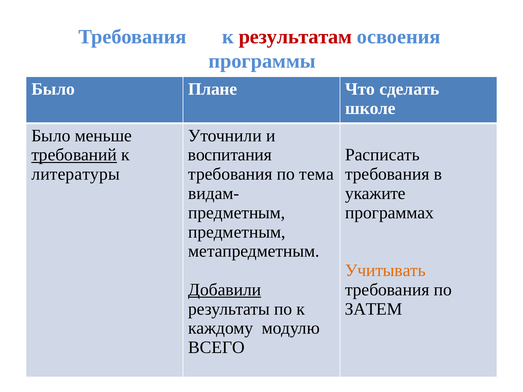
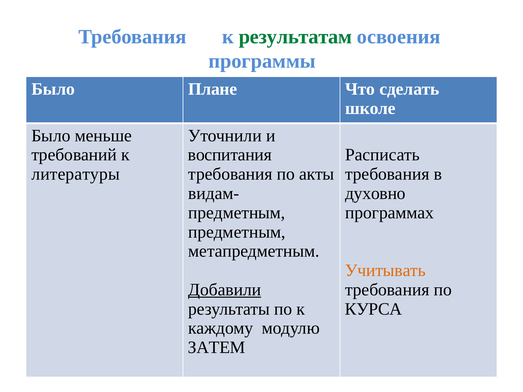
результатам colour: red -> green
требований underline: present -> none
тема: тема -> акты
укажите: укажите -> духовно
ЗАТЕМ: ЗАТЕМ -> КУРСА
ВСЕГО: ВСЕГО -> ЗАТЕМ
